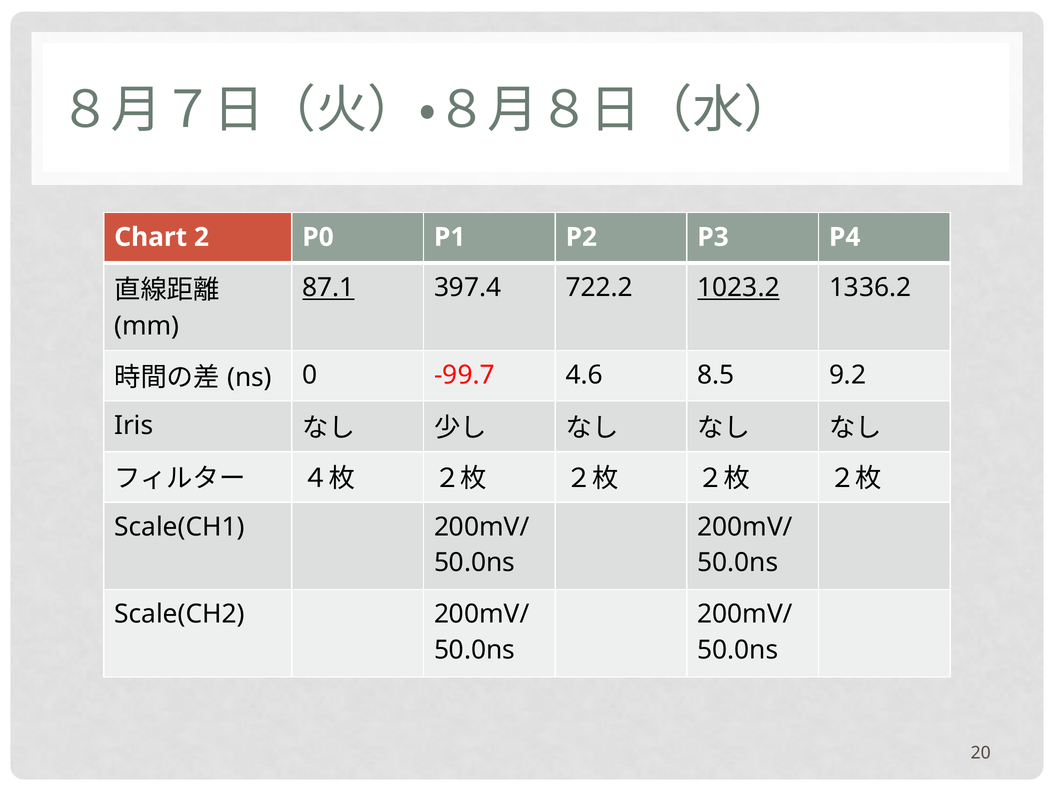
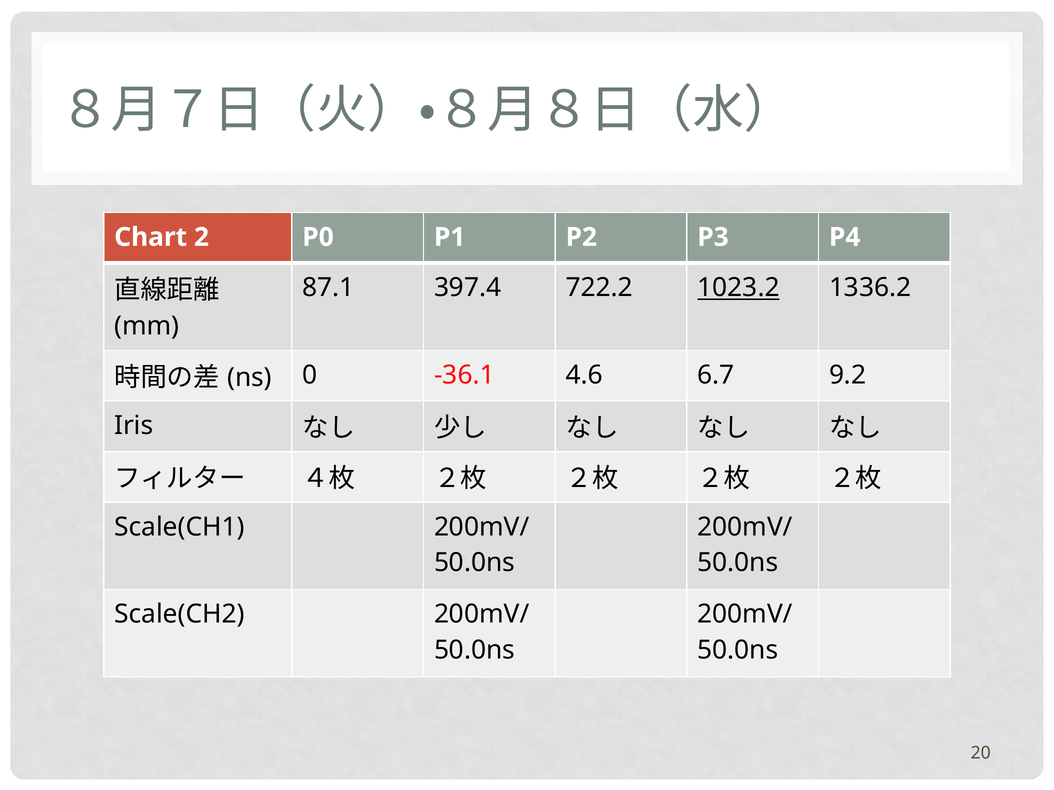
87.1 underline: present -> none
-99.7: -99.7 -> -36.1
8.5: 8.5 -> 6.7
